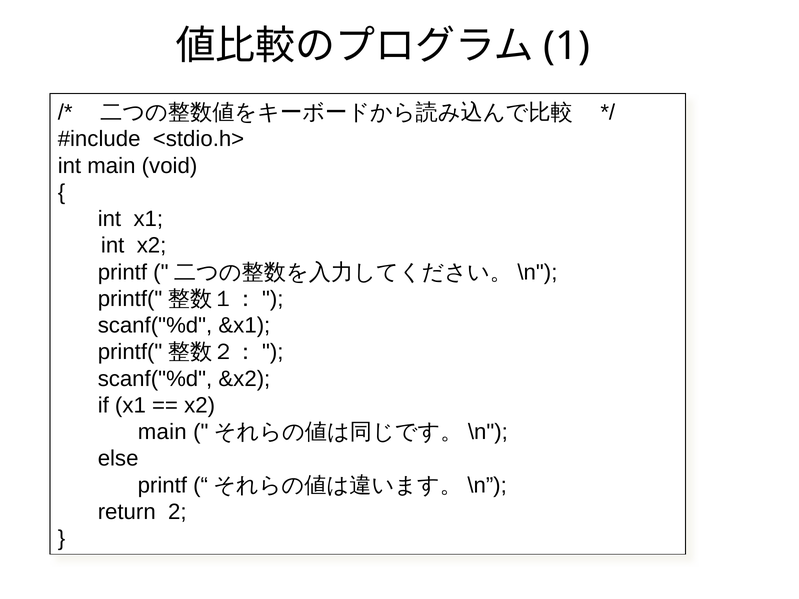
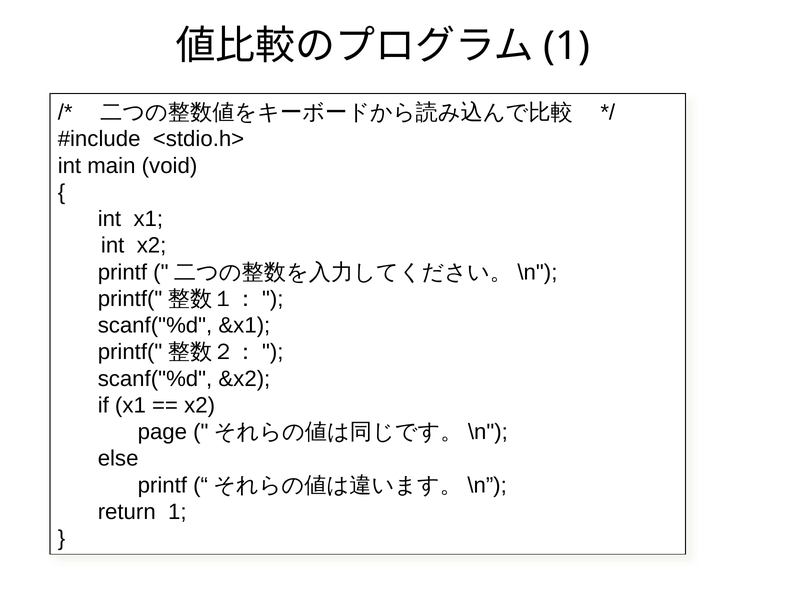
main at (162, 432): main -> page
return 2: 2 -> 1
